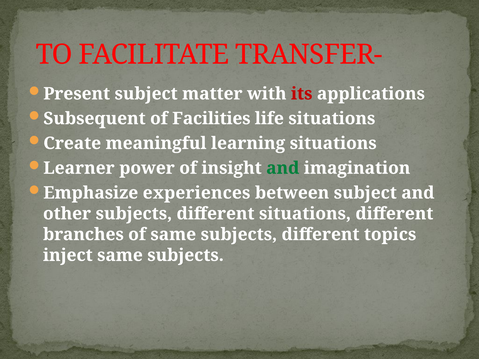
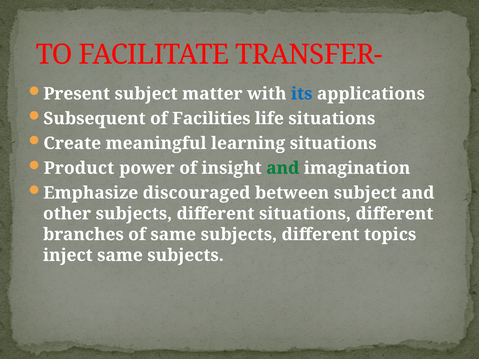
its colour: red -> blue
Learner: Learner -> Product
experiences: experiences -> discouraged
